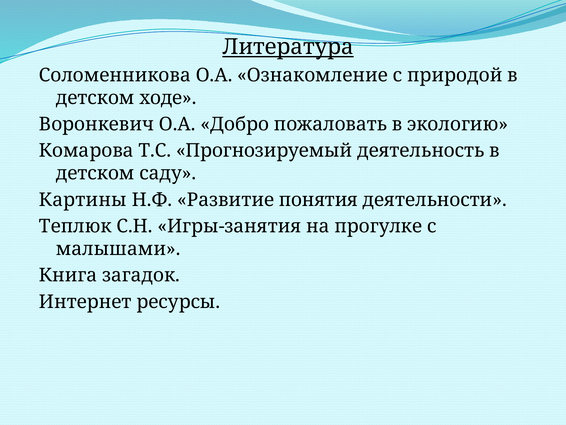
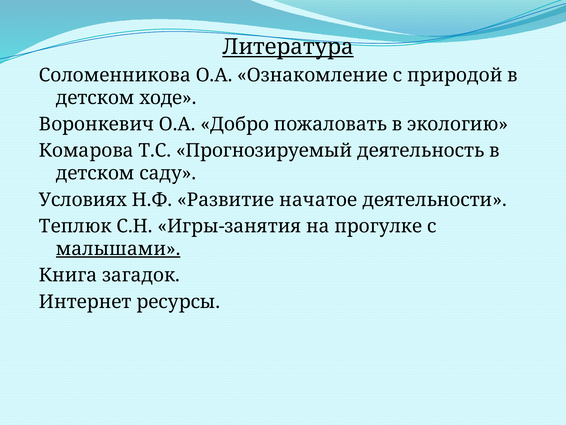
Картины: Картины -> Условиях
понятия: понятия -> начатое
малышами underline: none -> present
